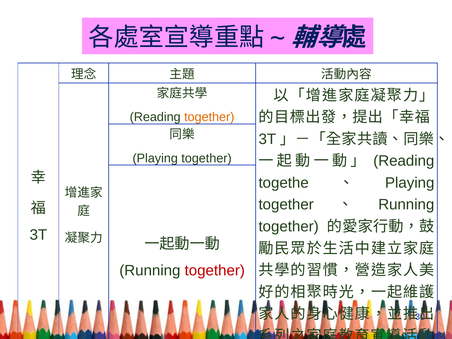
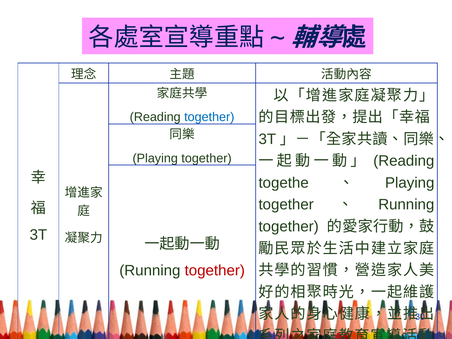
together at (209, 117) colour: orange -> blue
